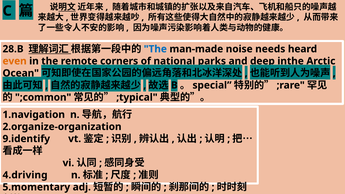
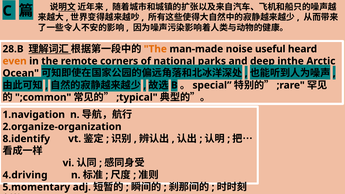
The at (155, 49) colour: blue -> orange
needs: needs -> useful
9.identify: 9.identify -> 8.identify
